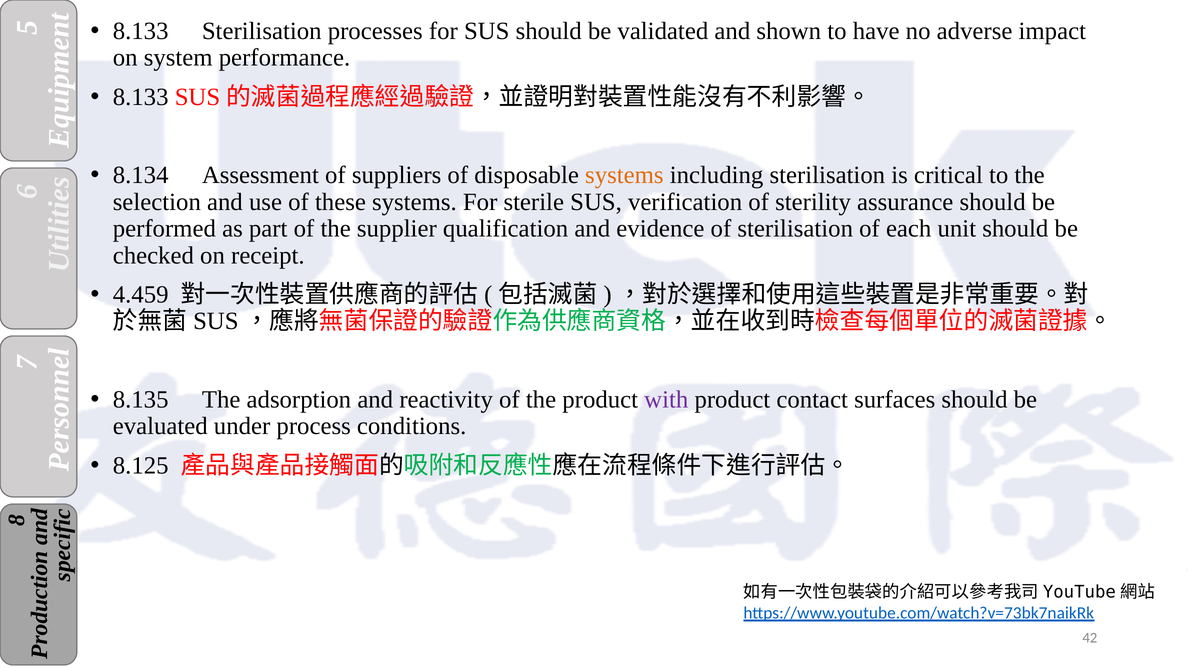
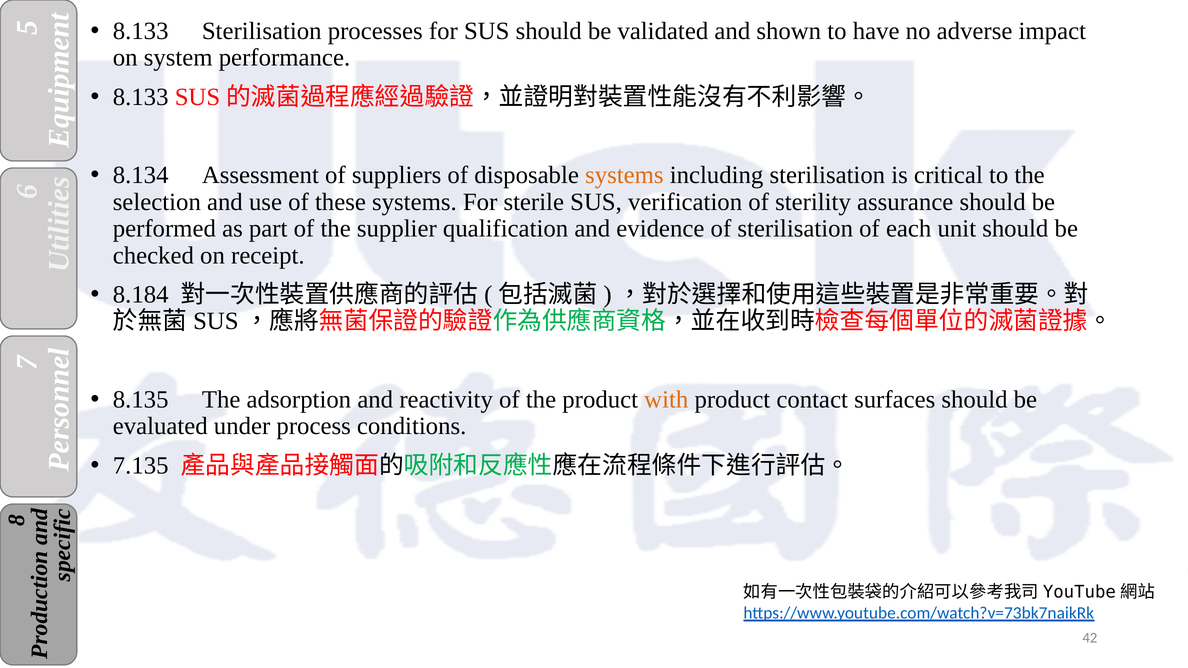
4.459: 4.459 -> 8.184
with colour: purple -> orange
8.125: 8.125 -> 7.135
